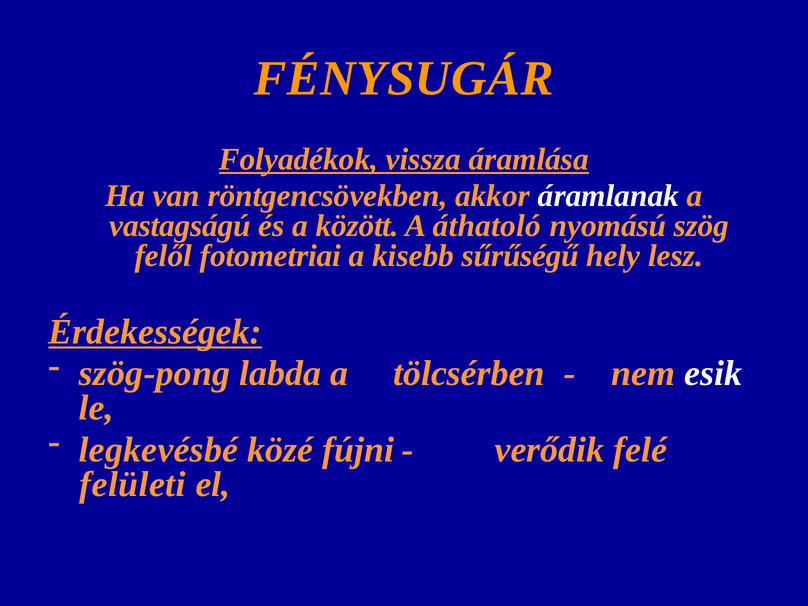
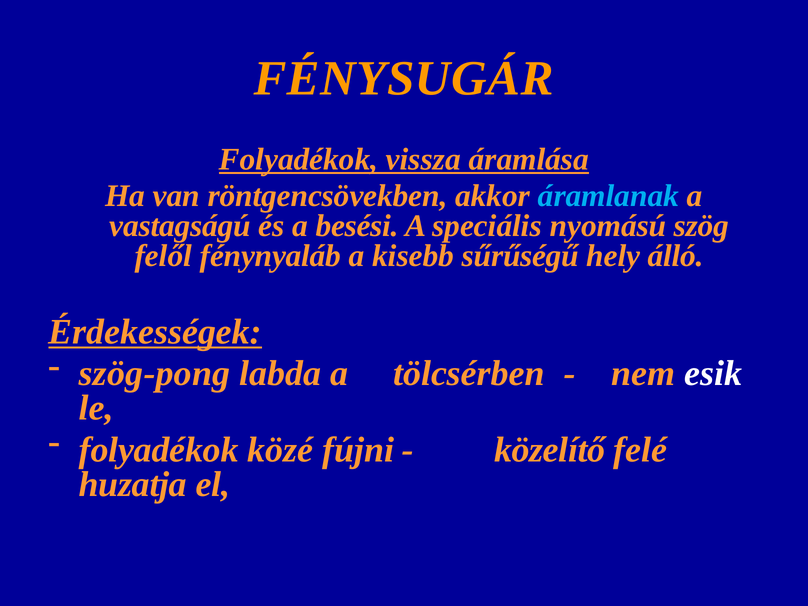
áramlanak colour: white -> light blue
között: között -> besési
áthatoló: áthatoló -> speciális
fotometriai: fotometriai -> fénynyaláb
lesz: lesz -> álló
legkevésbé at (158, 450): legkevésbé -> folyadékok
verődik: verődik -> közelítő
felületi: felületi -> huzatja
